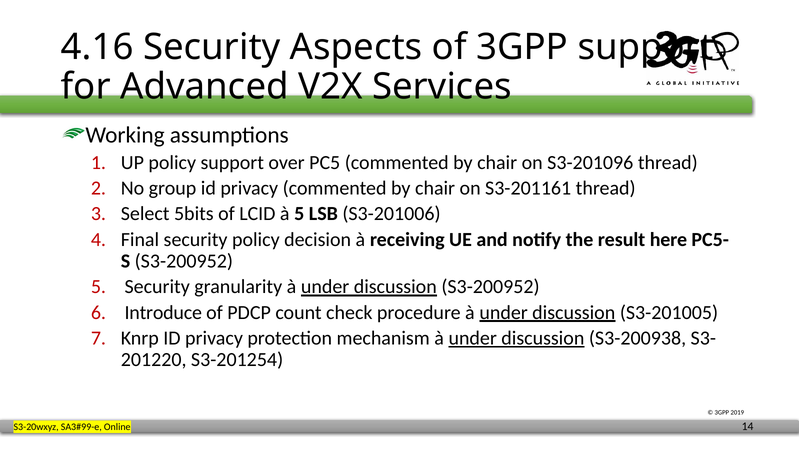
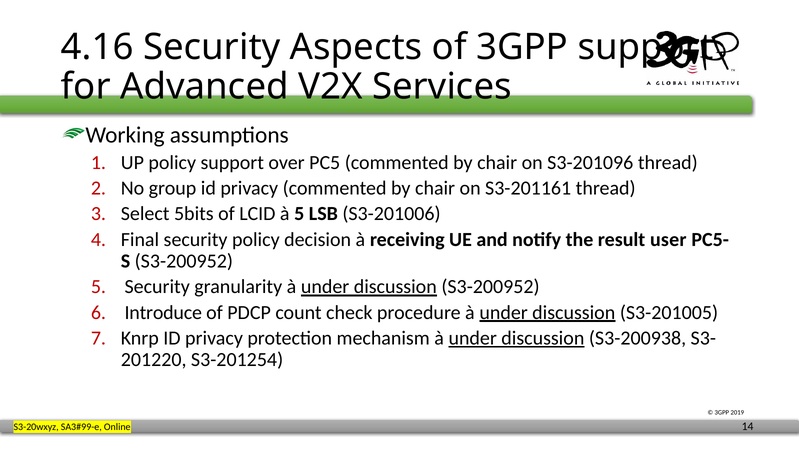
here: here -> user
